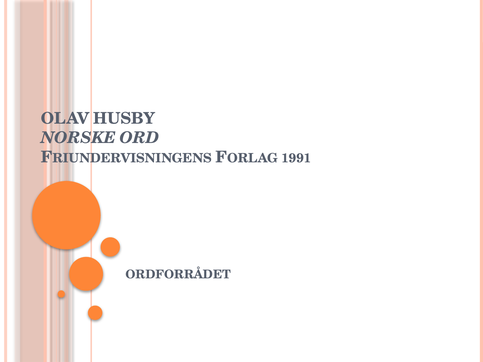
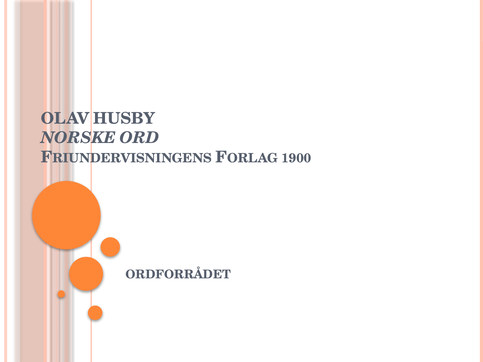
1991: 1991 -> 1900
